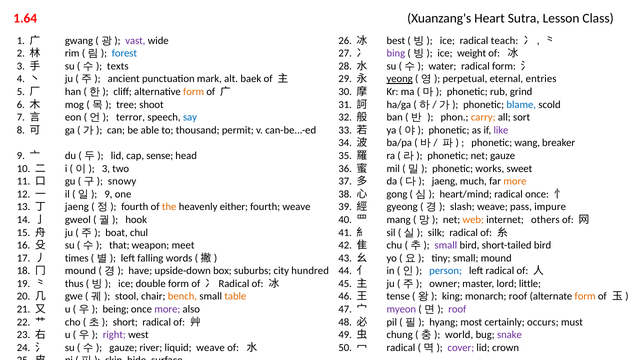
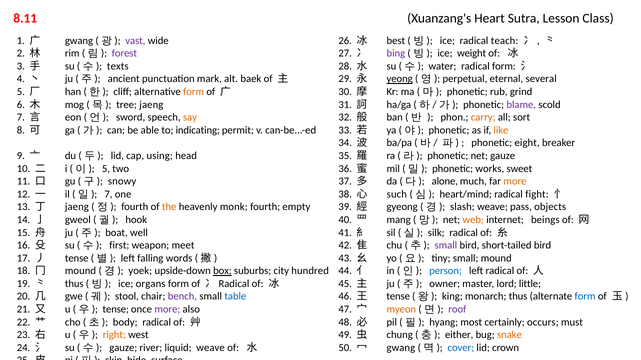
1.64: 1.64 -> 8.11
forest colour: blue -> purple
entries: entries -> several
tree shoot: shoot -> jaeng
blame colour: blue -> purple
terror: terror -> sword
say colour: blue -> orange
thousand: thousand -> indicating
like colour: purple -> orange
wang: wang -> eight
sense: sense -> using
3 at (106, 169): 3 -> 5
jaeng at (445, 182): jaeng -> alone
9 at (108, 194): 9 -> 7
gong: gong -> such
radical once: once -> fight
either: either -> monk
fourth weave: weave -> empty
impure: impure -> objects
others: others -> beings
chul: chul -> well
that: that -> first
times at (77, 258): times -> tense
have: have -> yoek
box underline: none -> present
double: double -> organs
bench colour: orange -> purple
table colour: orange -> blue
monarch roof: roof -> thus
form at (585, 297) colour: orange -> blue
being at (116, 310): being -> tense
myeon colour: purple -> orange
short: short -> body
right colour: purple -> orange
world: world -> either
snake colour: purple -> orange
radical at (401, 348): radical -> gwang
cover colour: purple -> blue
